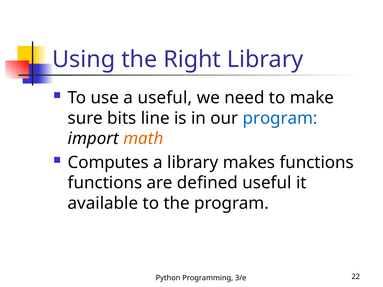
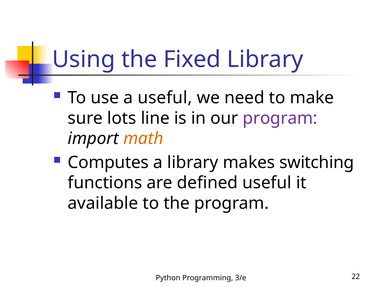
Right: Right -> Fixed
bits: bits -> lots
program at (280, 118) colour: blue -> purple
makes functions: functions -> switching
